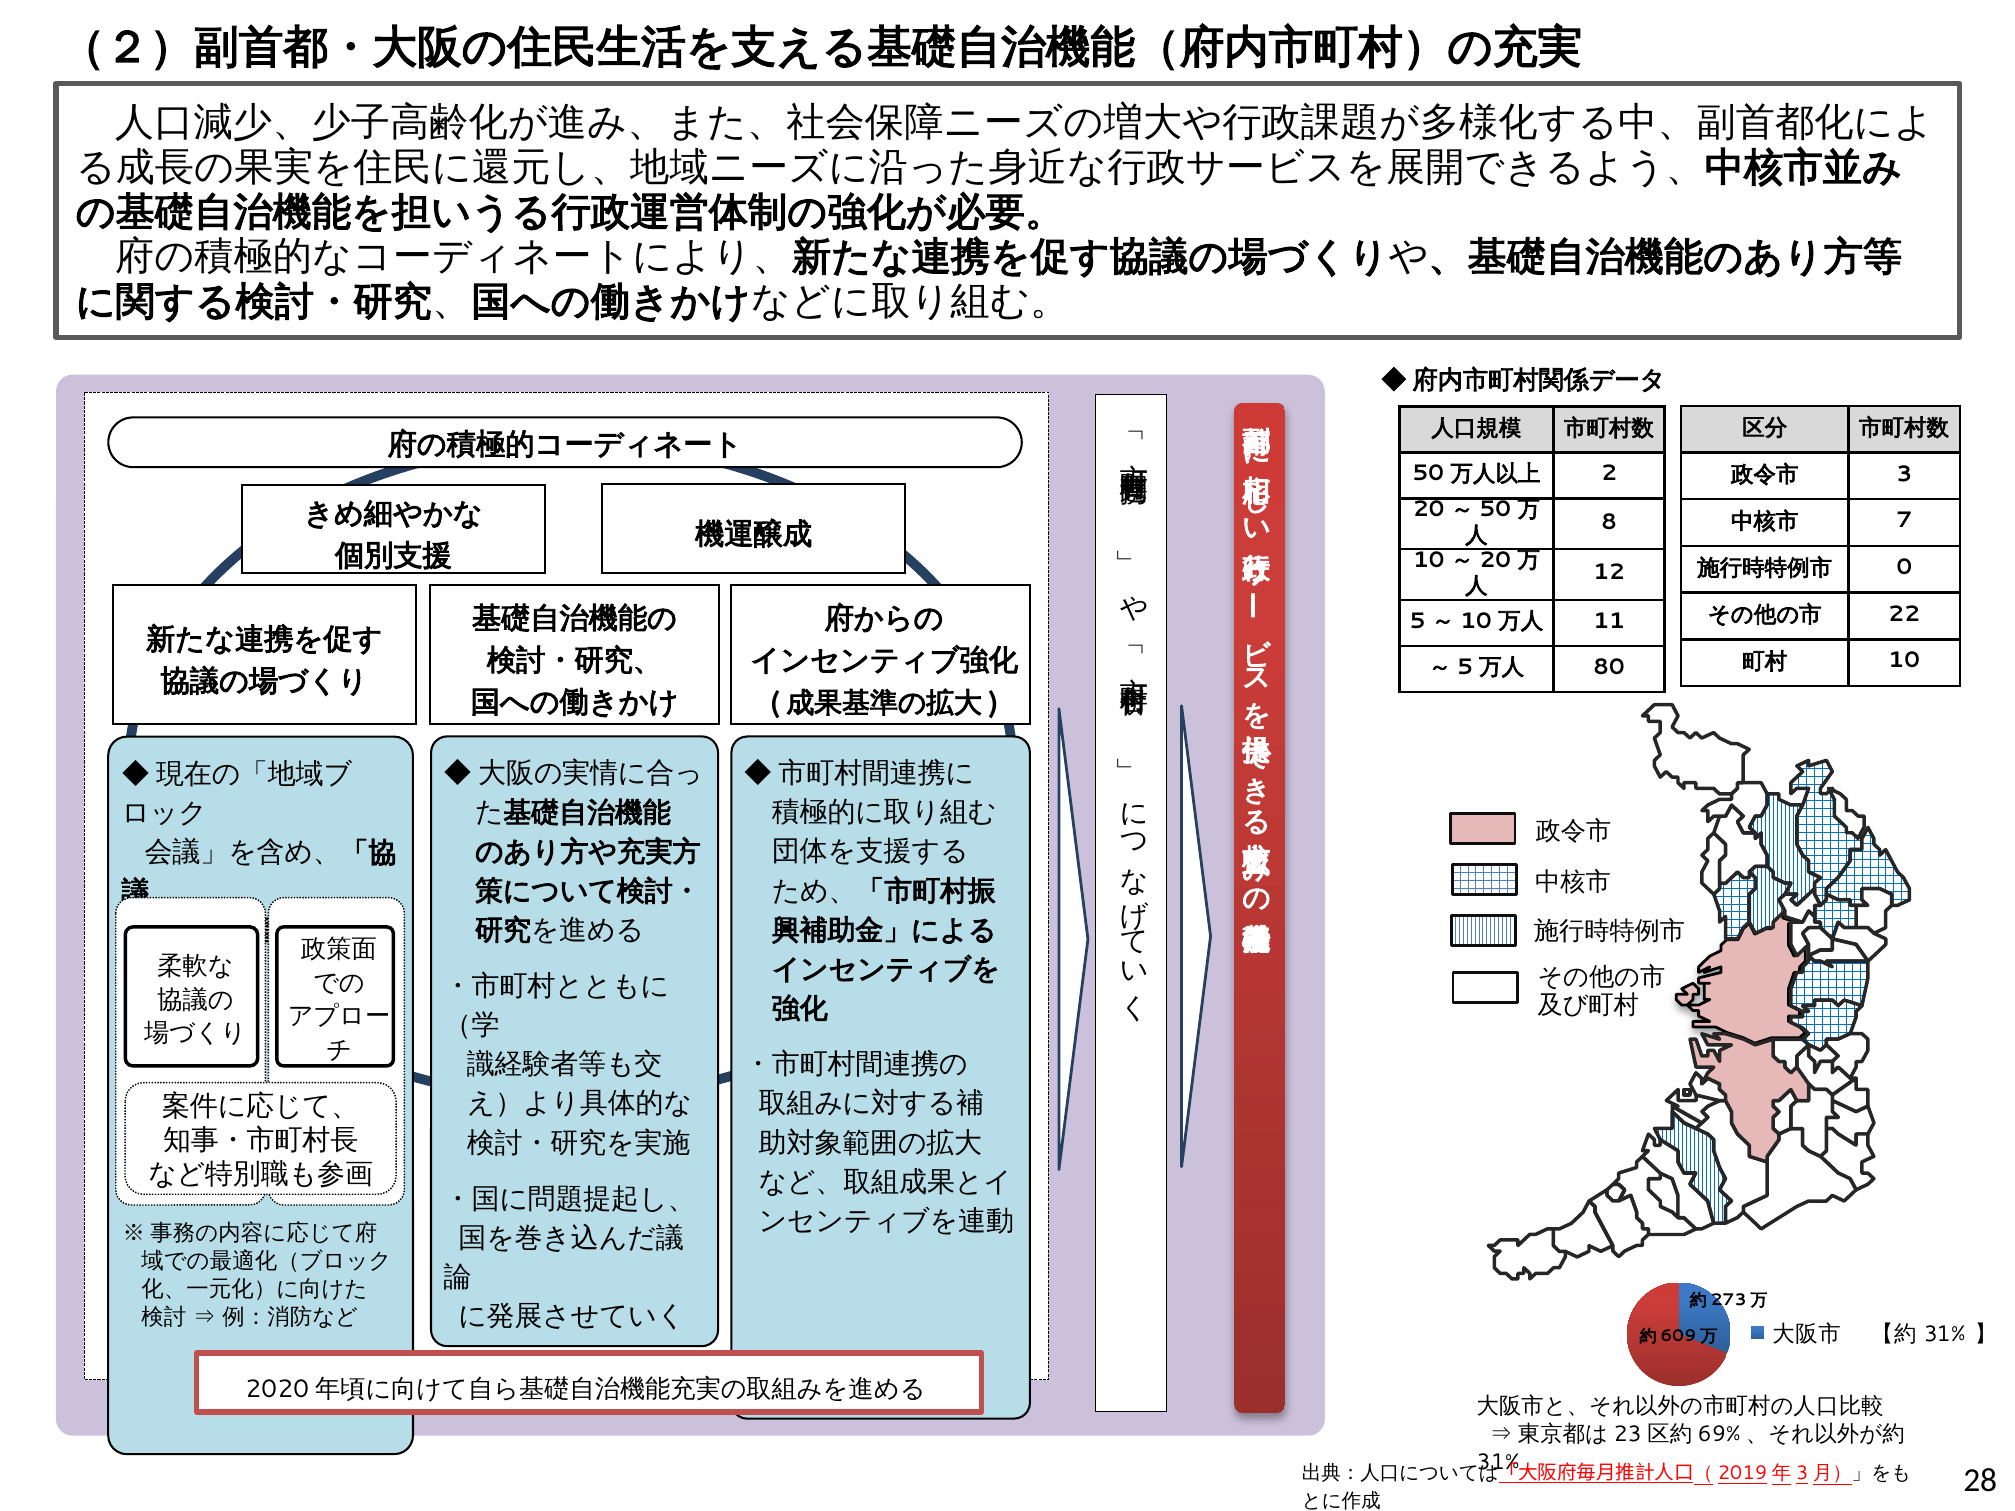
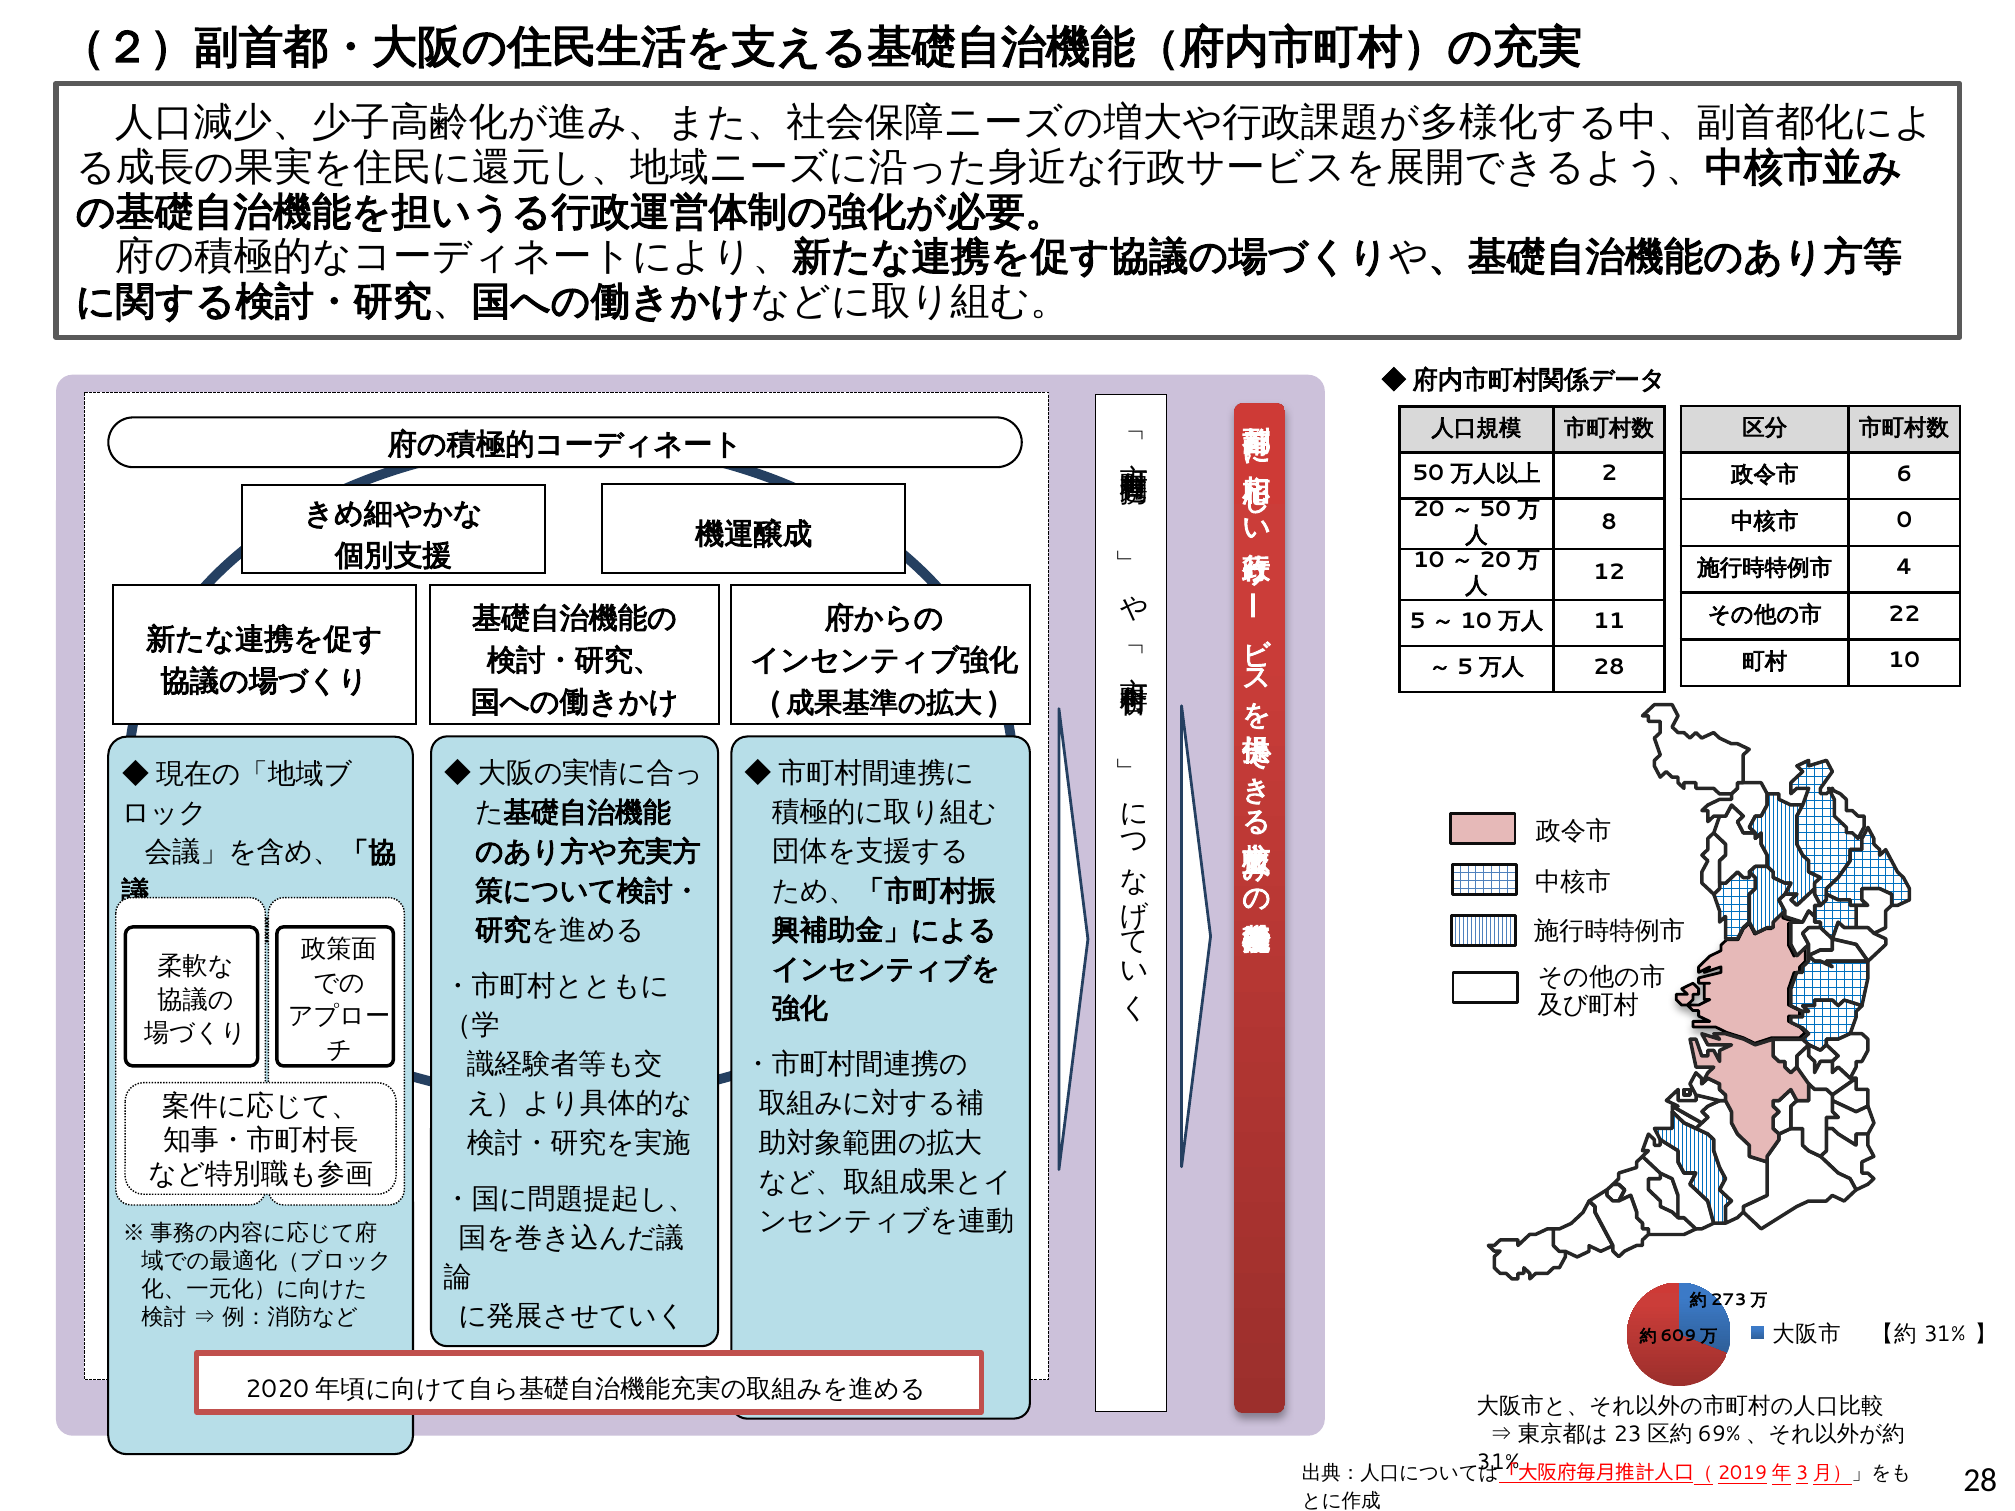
3: 3 -> 6
7: 7 -> 0
0: 0 -> 4
80 at (1609, 667): 80 -> 28
